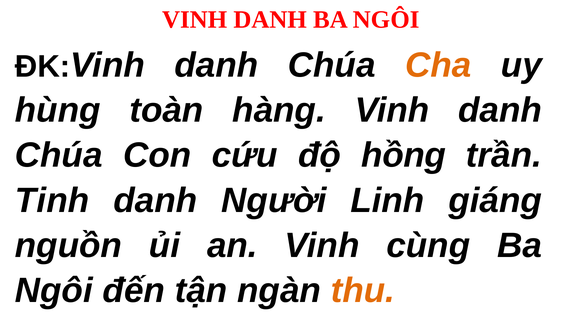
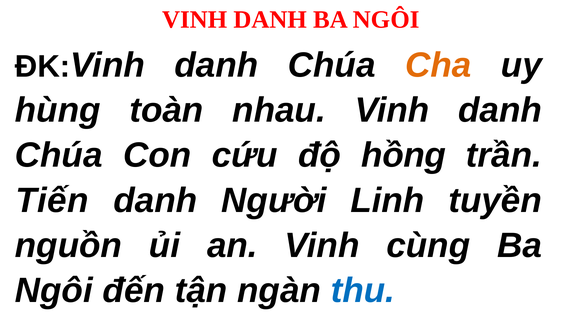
hàng: hàng -> nhau
Tinh: Tinh -> Tiến
giáng: giáng -> tuyền
thu colour: orange -> blue
